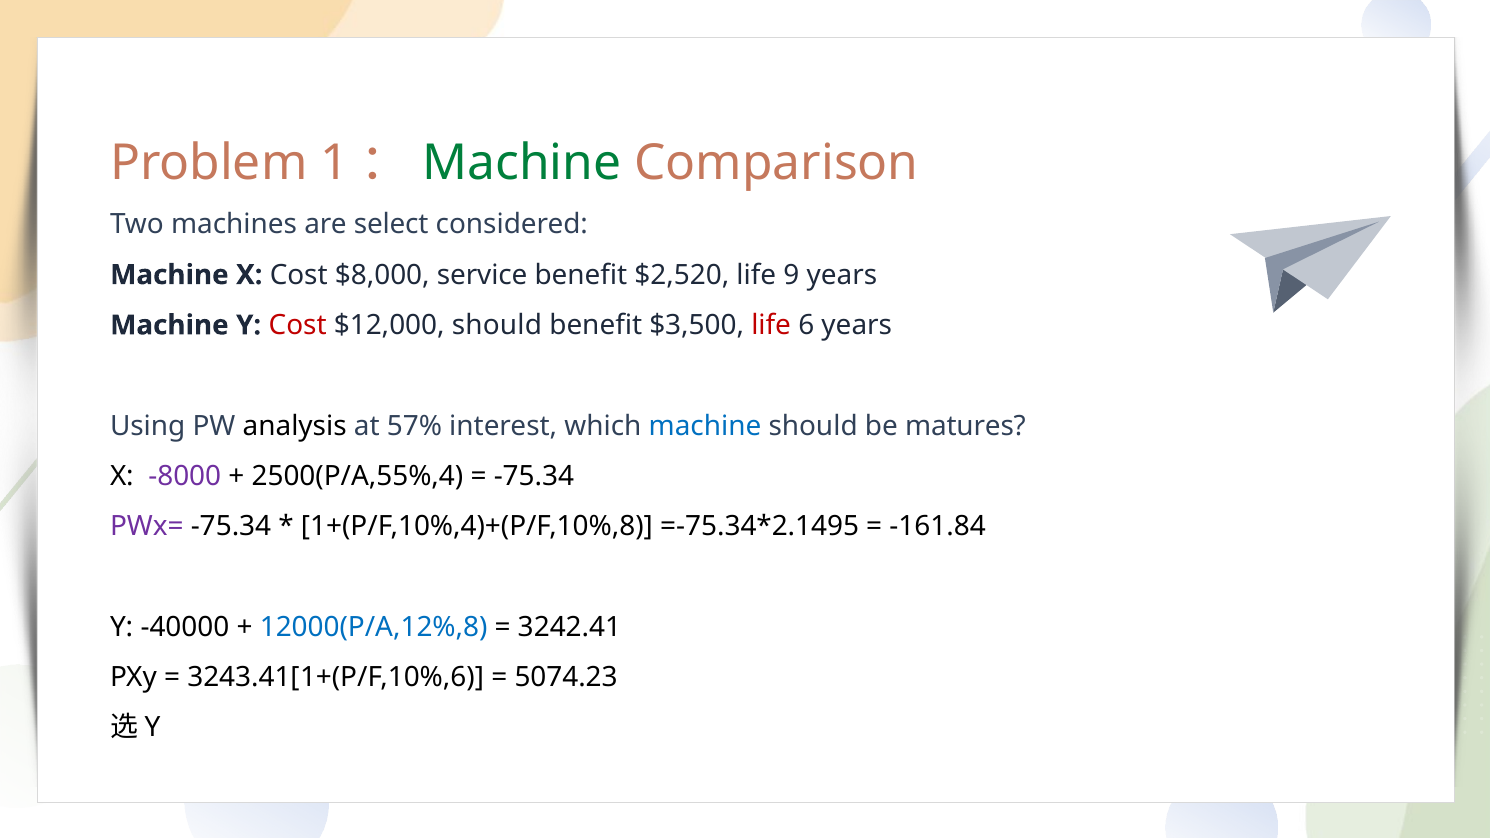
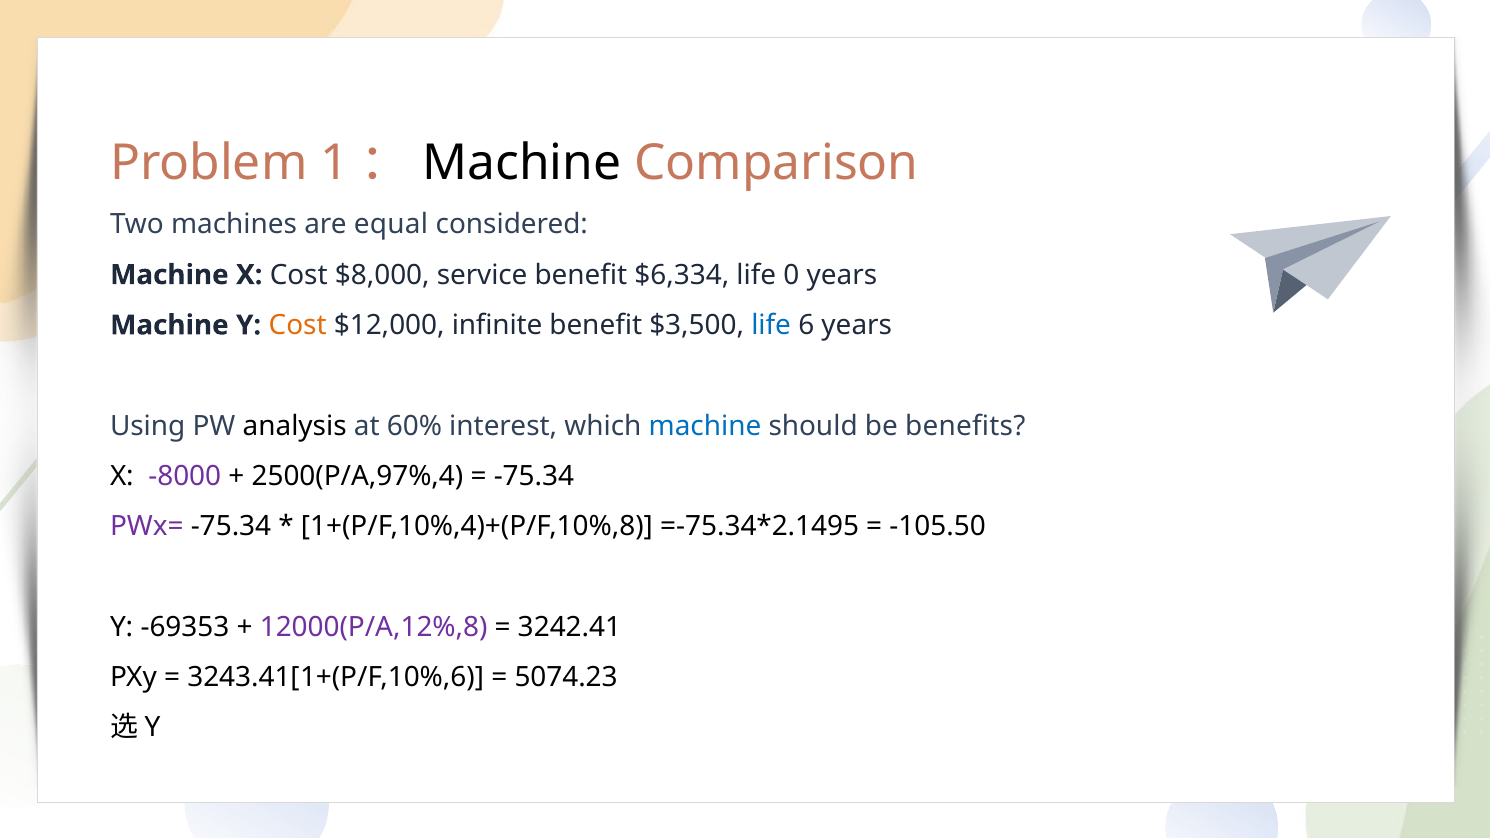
Machine at (522, 163) colour: green -> black
select: select -> equal
$2,520: $2,520 -> $6,334
9: 9 -> 0
Cost at (298, 325) colour: red -> orange
$12,000 should: should -> infinite
life at (771, 325) colour: red -> blue
57%: 57% -> 60%
matures: matures -> benefits
2500(P/A,55%,4: 2500(P/A,55%,4 -> 2500(P/A,97%,4
-161.84: -161.84 -> -105.50
-40000: -40000 -> -69353
12000(P/A,12%,8 colour: blue -> purple
